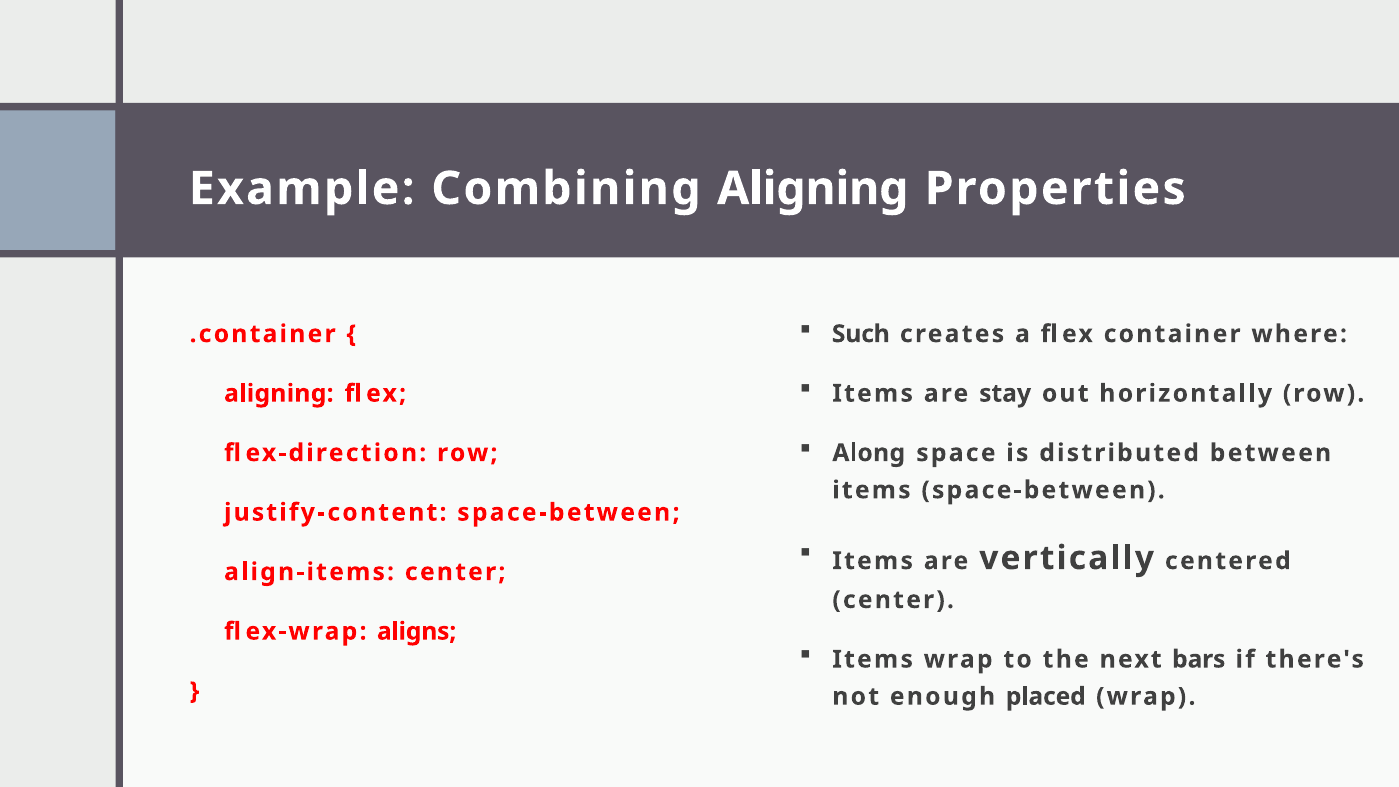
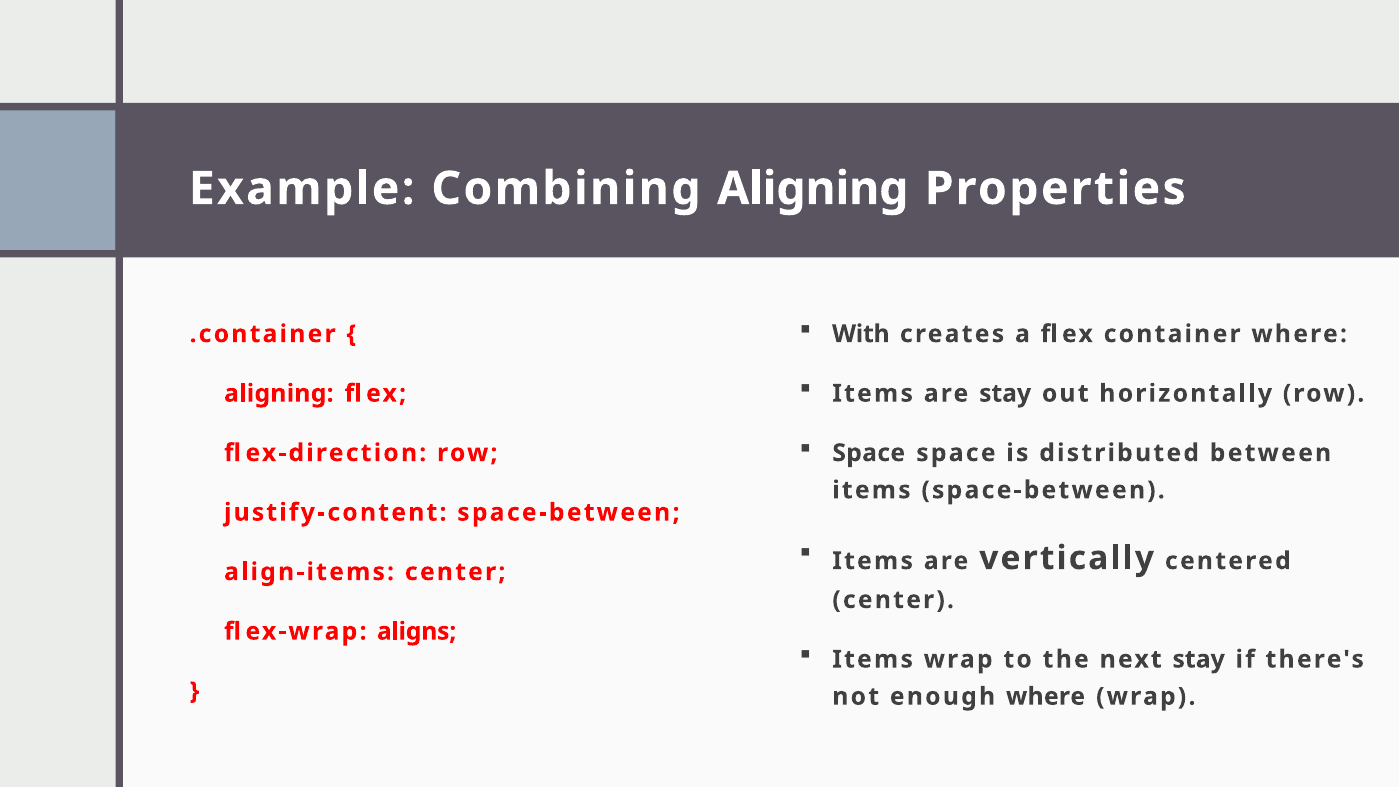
Such: Such -> With
Along at (869, 453): Along -> Space
next bars: bars -> stay
enough placed: placed -> where
